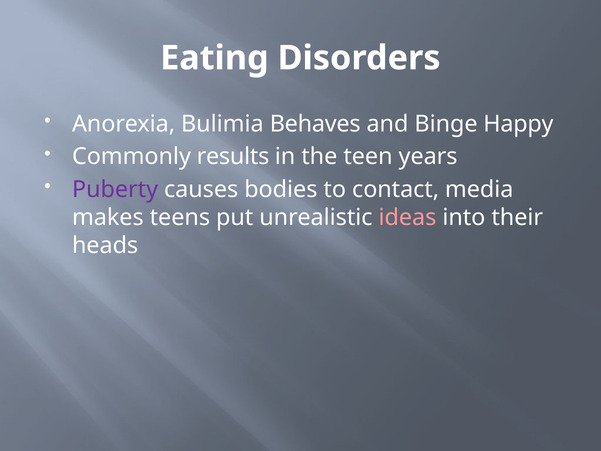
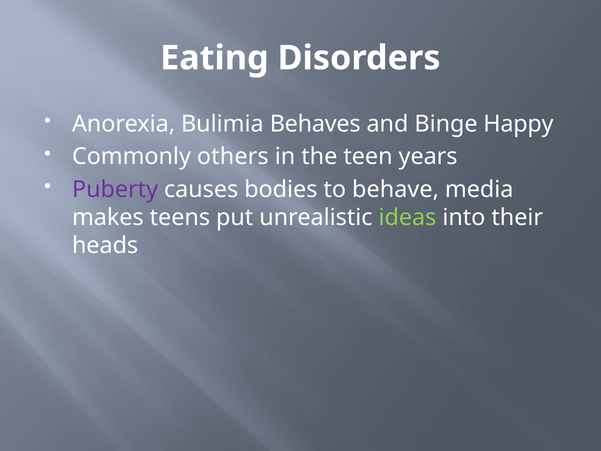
results: results -> others
contact: contact -> behave
ideas colour: pink -> light green
